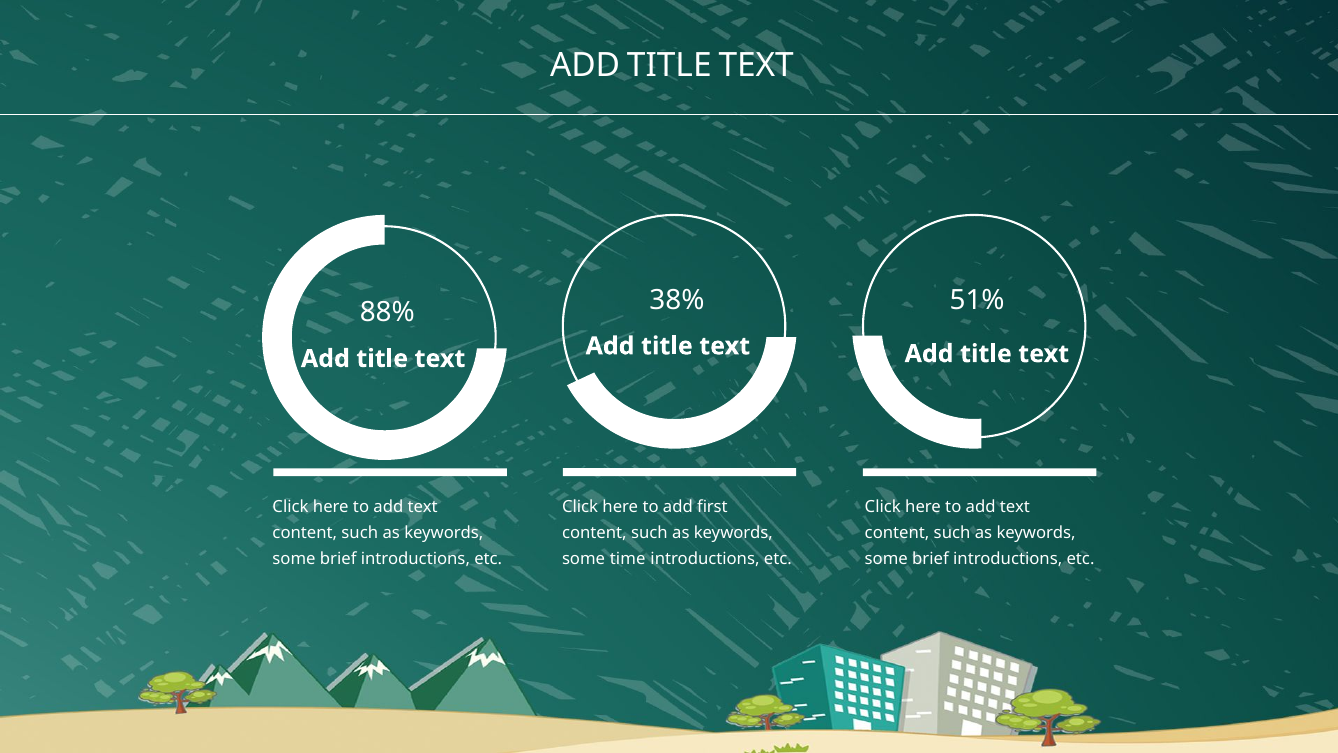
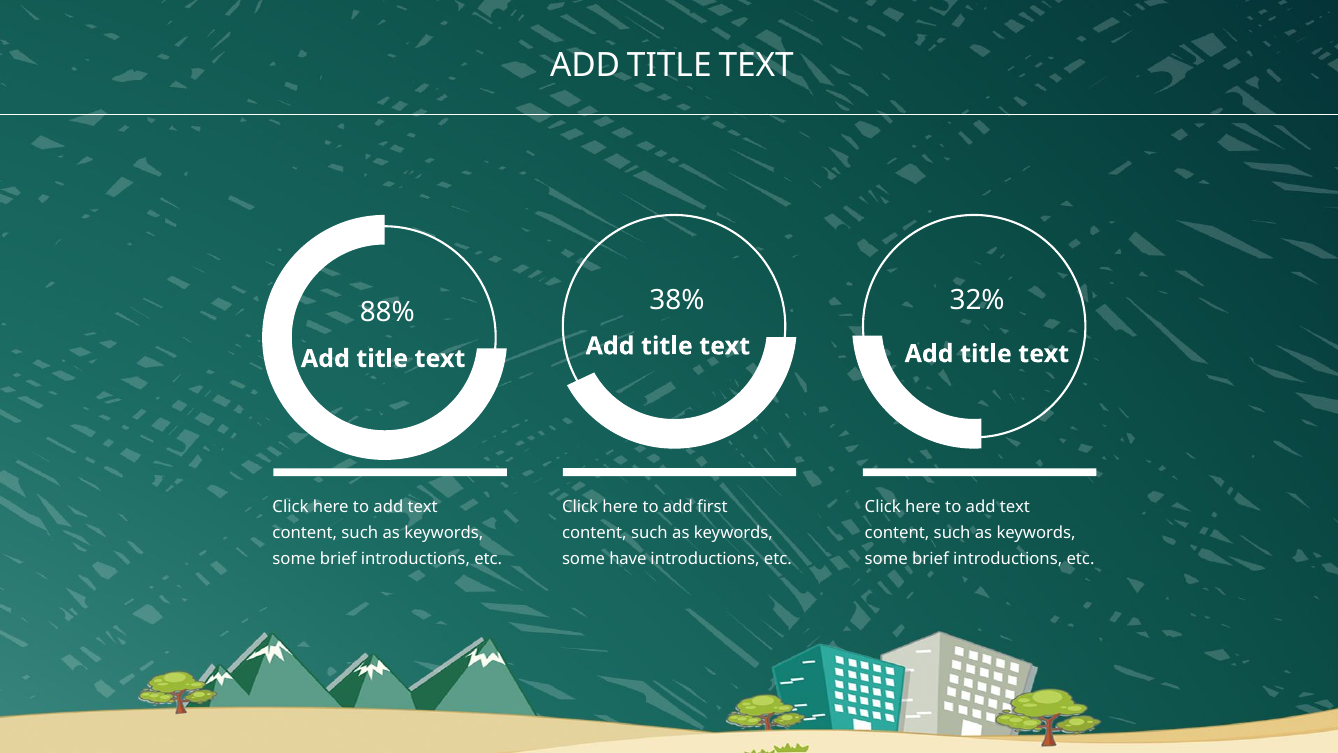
51%: 51% -> 32%
time: time -> have
